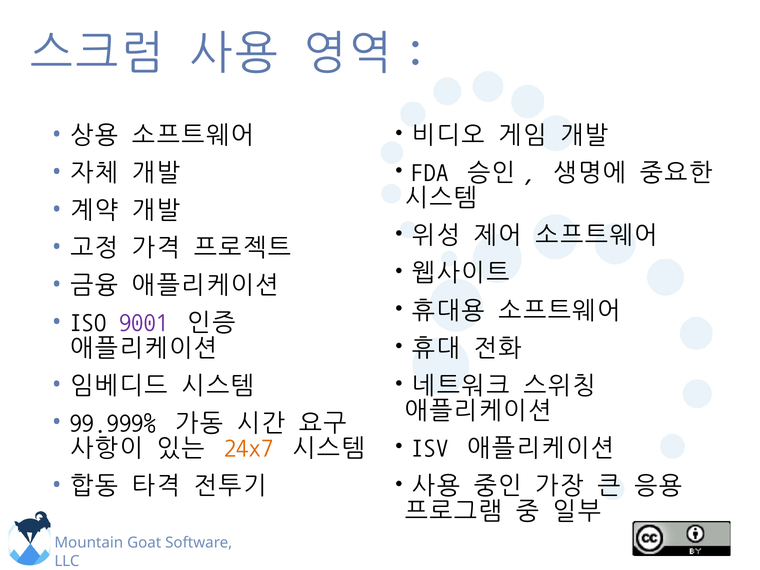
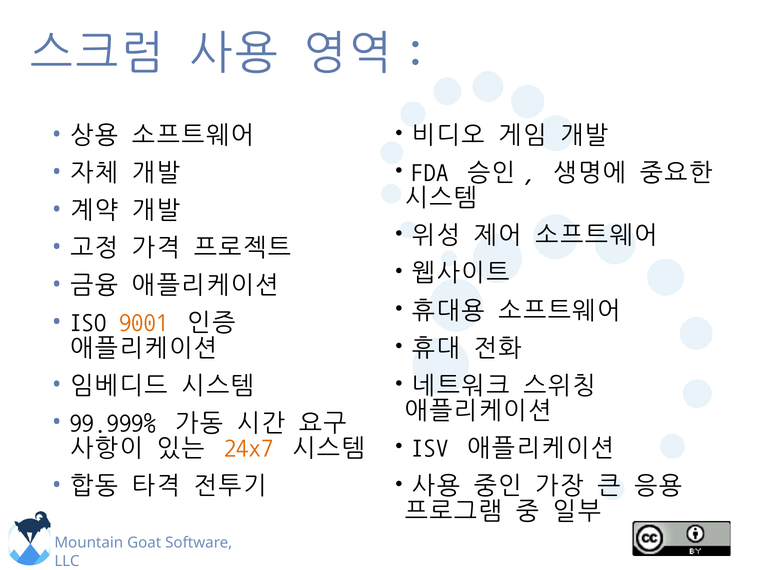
9001 colour: purple -> orange
